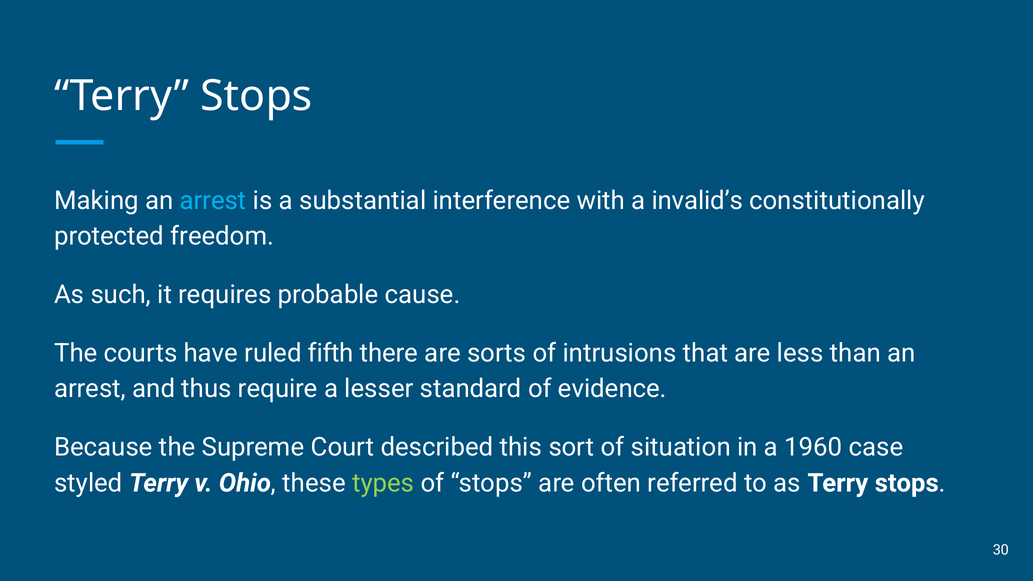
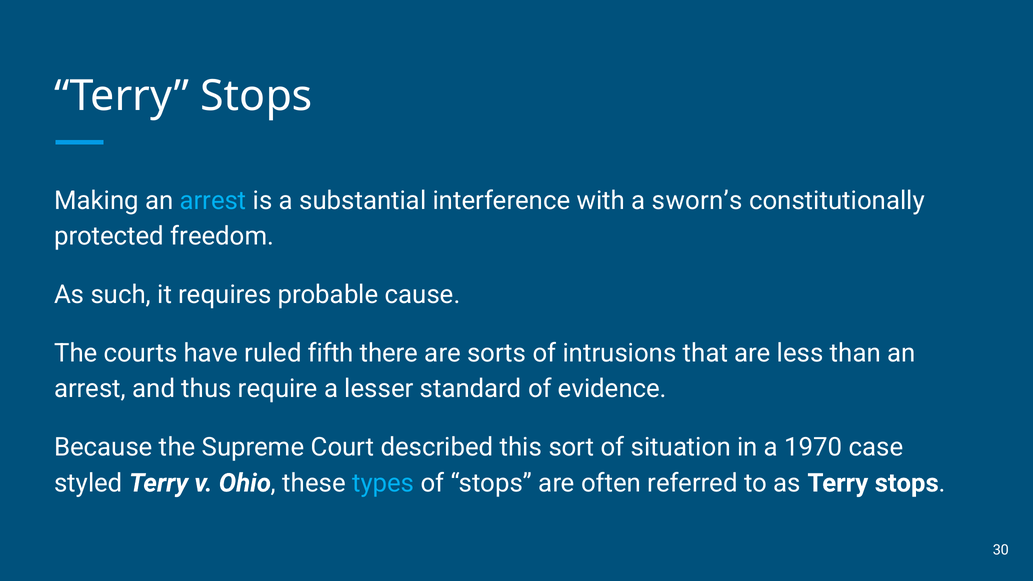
invalid’s: invalid’s -> sworn’s
1960: 1960 -> 1970
types colour: light green -> light blue
